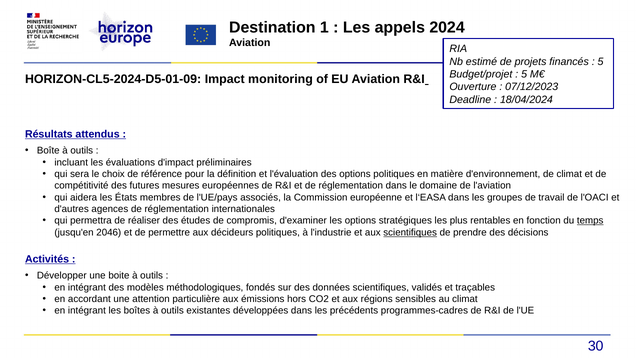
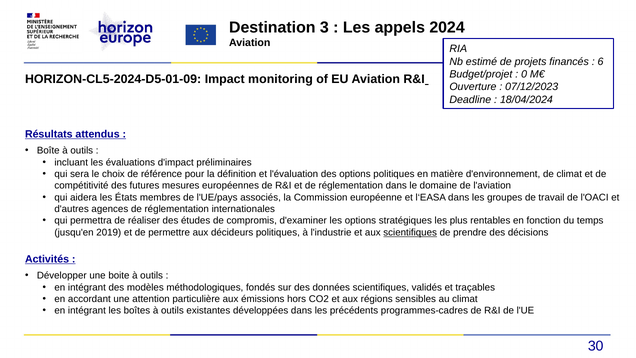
1: 1 -> 3
5 at (601, 61): 5 -> 6
5 at (524, 74): 5 -> 0
temps underline: present -> none
2046: 2046 -> 2019
